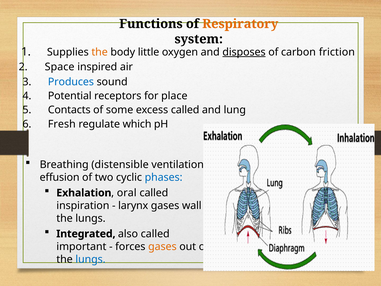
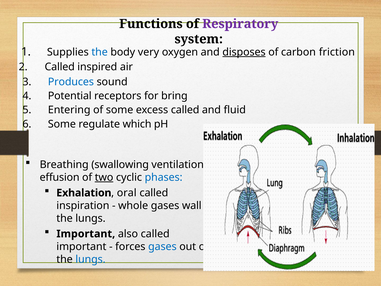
Respiratory colour: orange -> purple
the at (100, 52) colour: orange -> blue
little: little -> very
2 Space: Space -> Called
place: place -> bring
Contacts: Contacts -> Entering
lung: lung -> fluid
Fresh at (62, 124): Fresh -> Some
distensible: distensible -> swallowing
two underline: none -> present
larynx: larynx -> whole
Integrated at (86, 234): Integrated -> Important
gases at (162, 246) colour: orange -> blue
